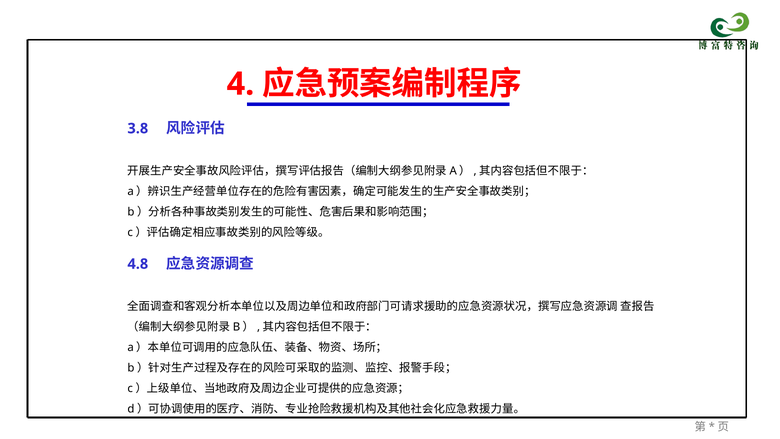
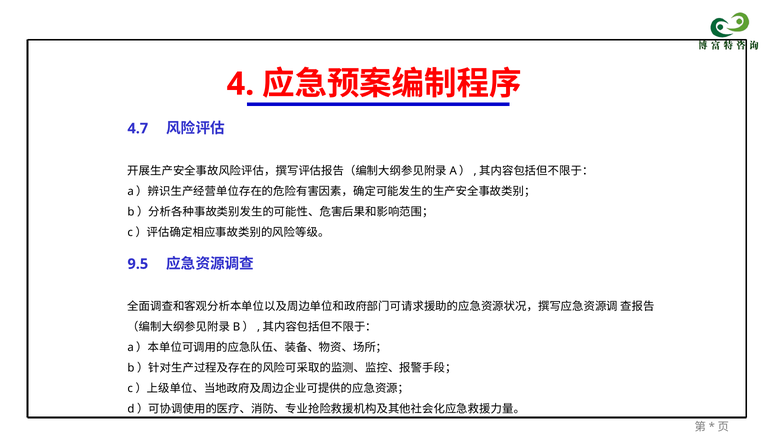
3.8: 3.8 -> 4.7
4.8: 4.8 -> 9.5
